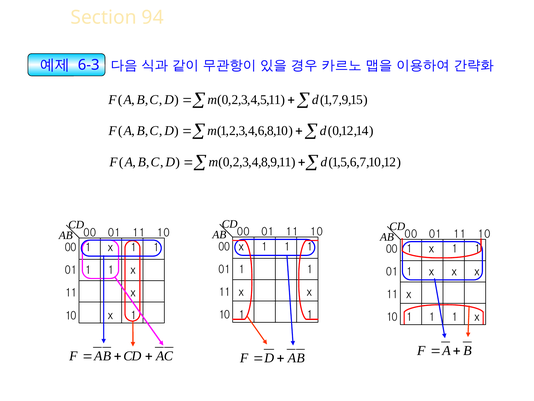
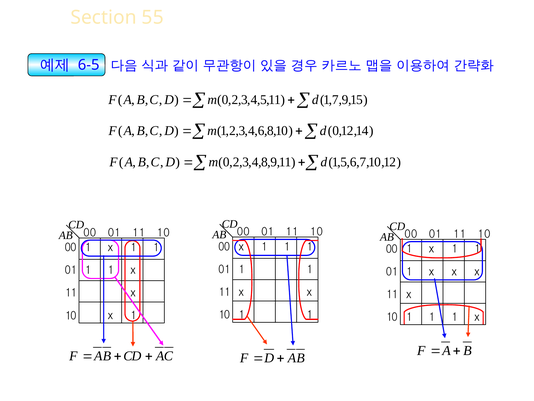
94: 94 -> 55
6-3: 6-3 -> 6-5
